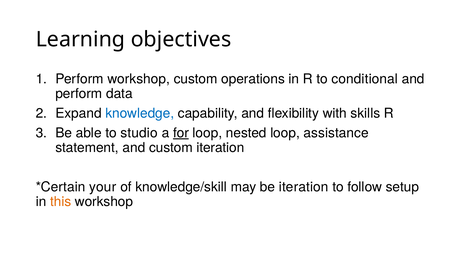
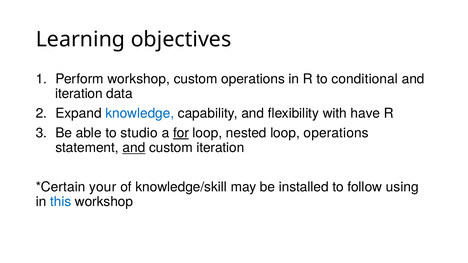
perform at (79, 94): perform -> iteration
skills: skills -> have
loop assistance: assistance -> operations
and at (134, 148) underline: none -> present
be iteration: iteration -> installed
setup: setup -> using
this colour: orange -> blue
